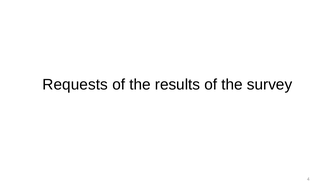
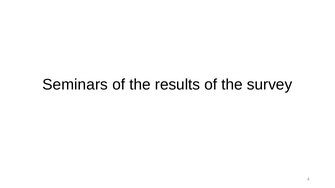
Requests: Requests -> Seminars
